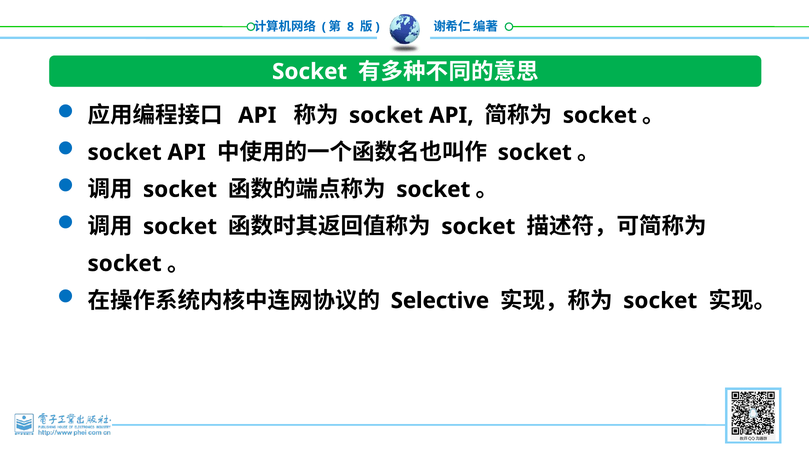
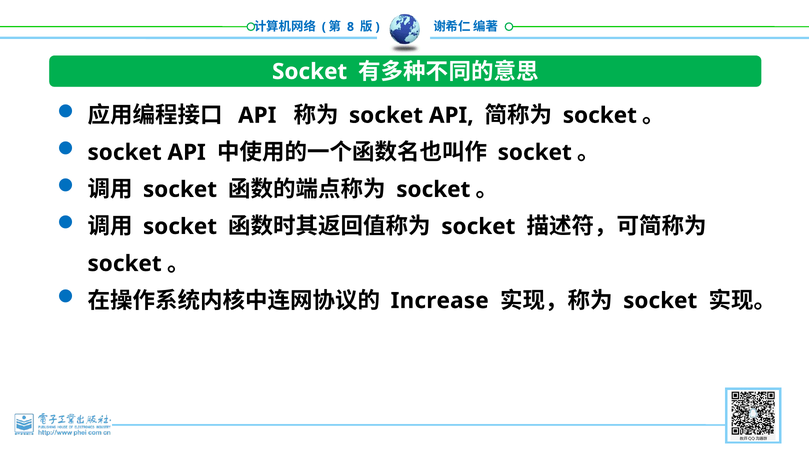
Selective: Selective -> Increase
